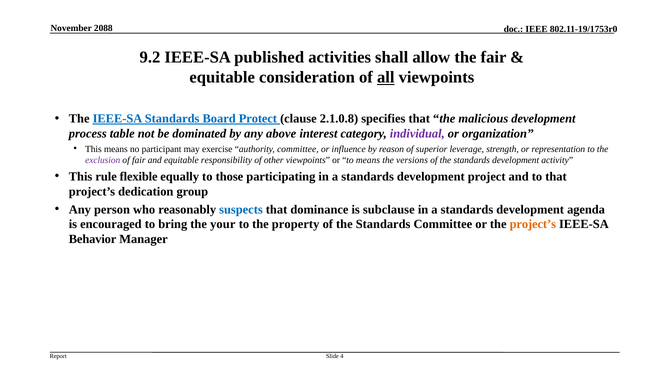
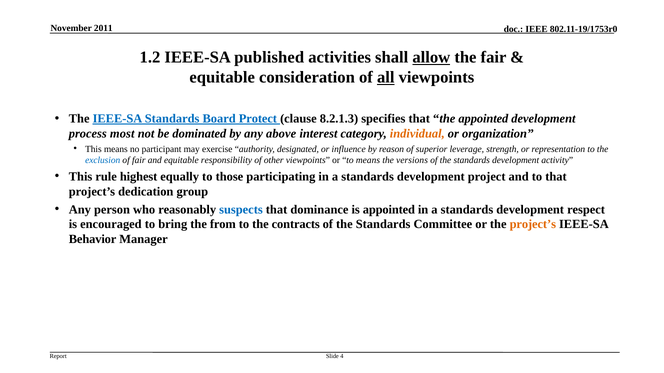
2088: 2088 -> 2011
9.2: 9.2 -> 1.2
allow underline: none -> present
2.1.0.8: 2.1.0.8 -> 8.2.1.3
the malicious: malicious -> appointed
table: table -> most
individual colour: purple -> orange
authority committee: committee -> designated
exclusion colour: purple -> blue
flexible: flexible -> highest
is subclause: subclause -> appointed
agenda: agenda -> respect
your: your -> from
property: property -> contracts
